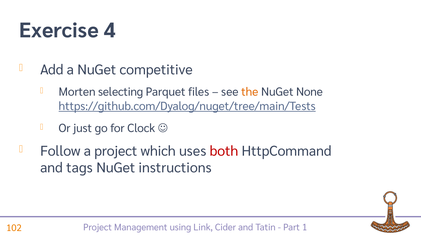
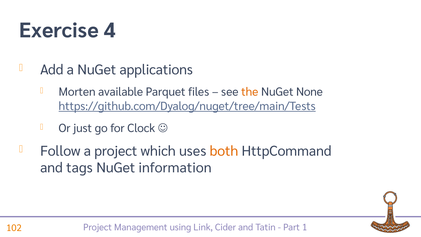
competitive: competitive -> applications
selecting: selecting -> available
both colour: red -> orange
instructions: instructions -> information
